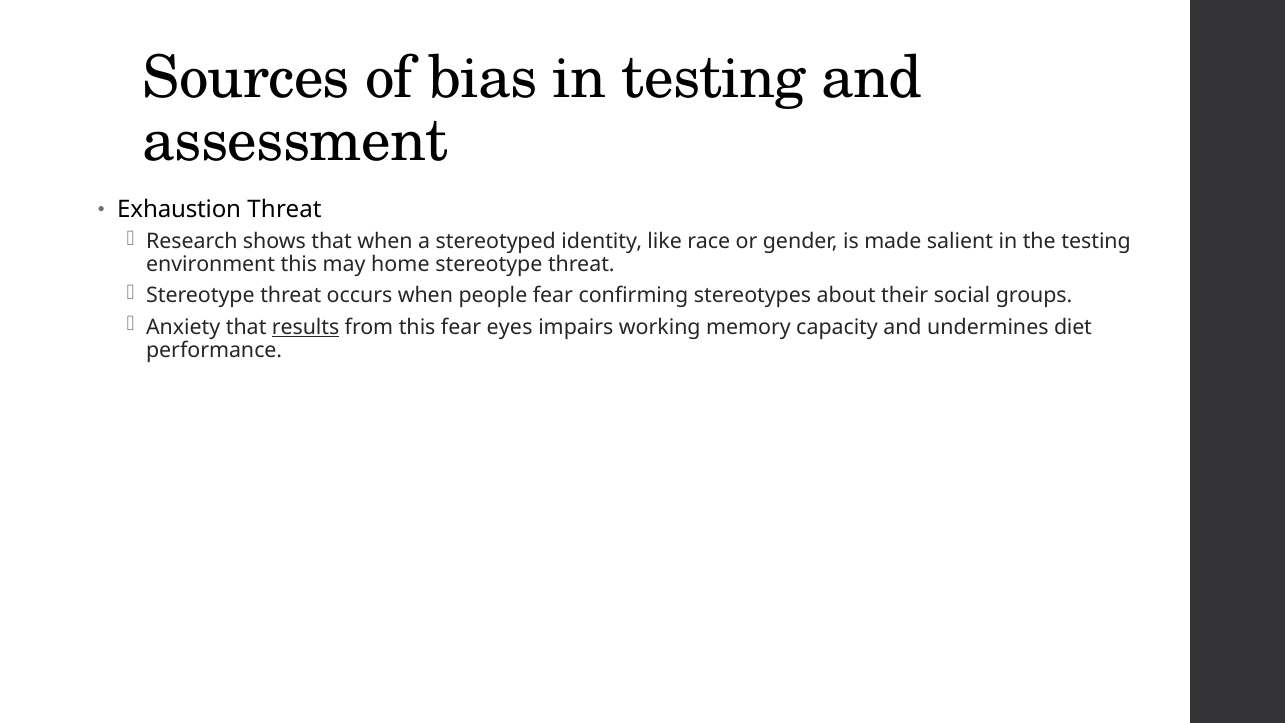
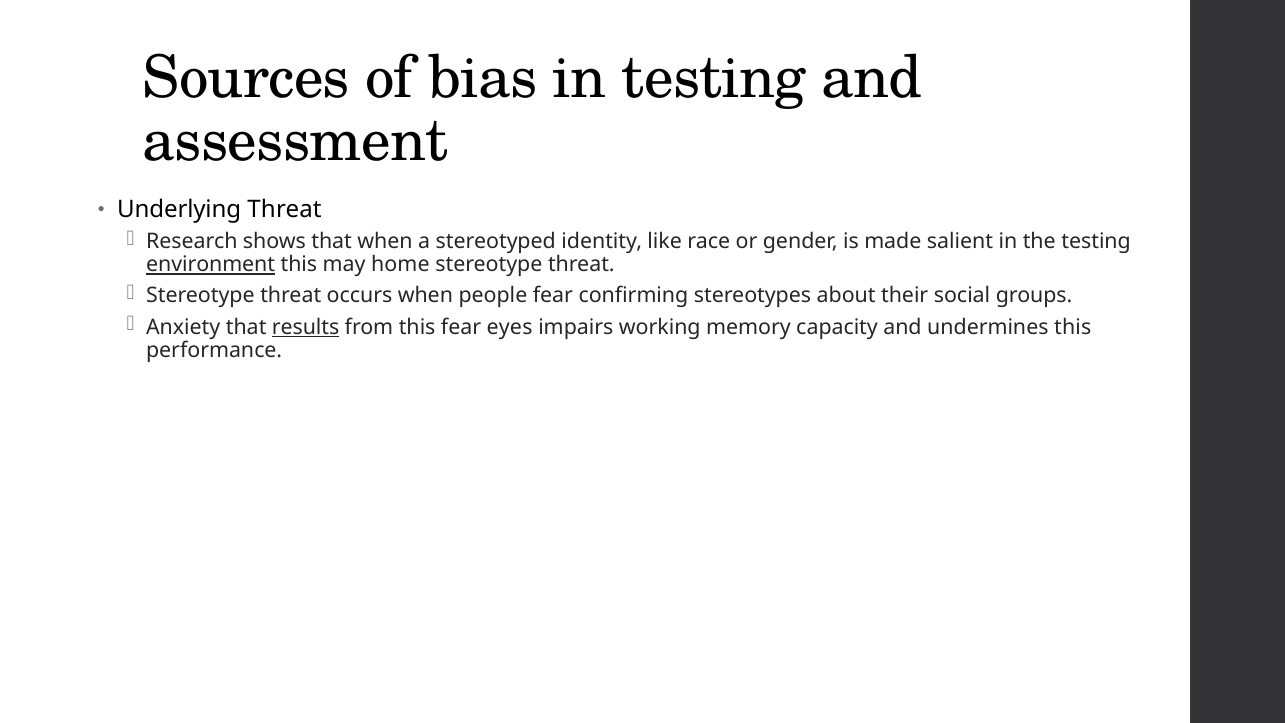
Exhaustion: Exhaustion -> Underlying
environment underline: none -> present
undermines diet: diet -> this
